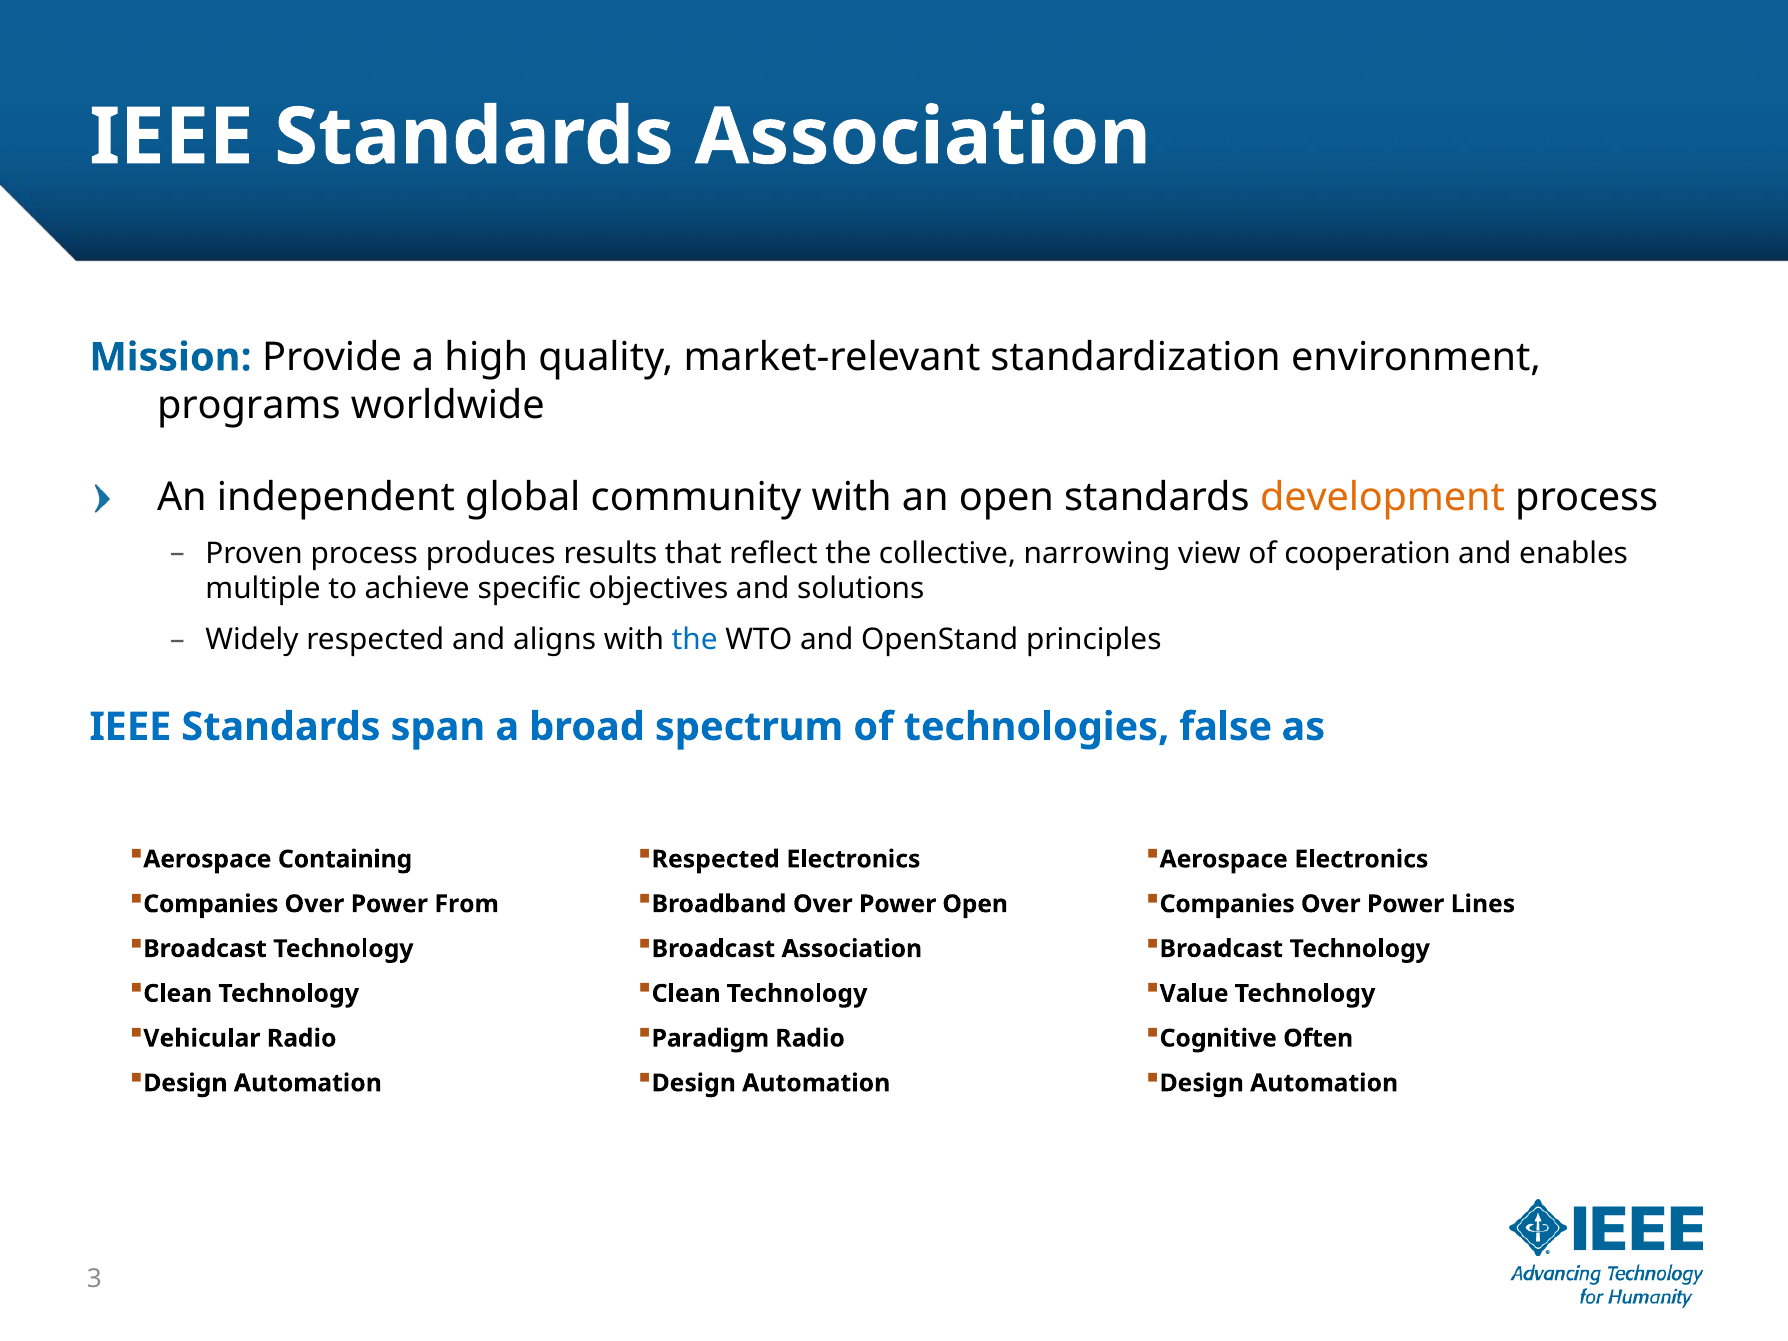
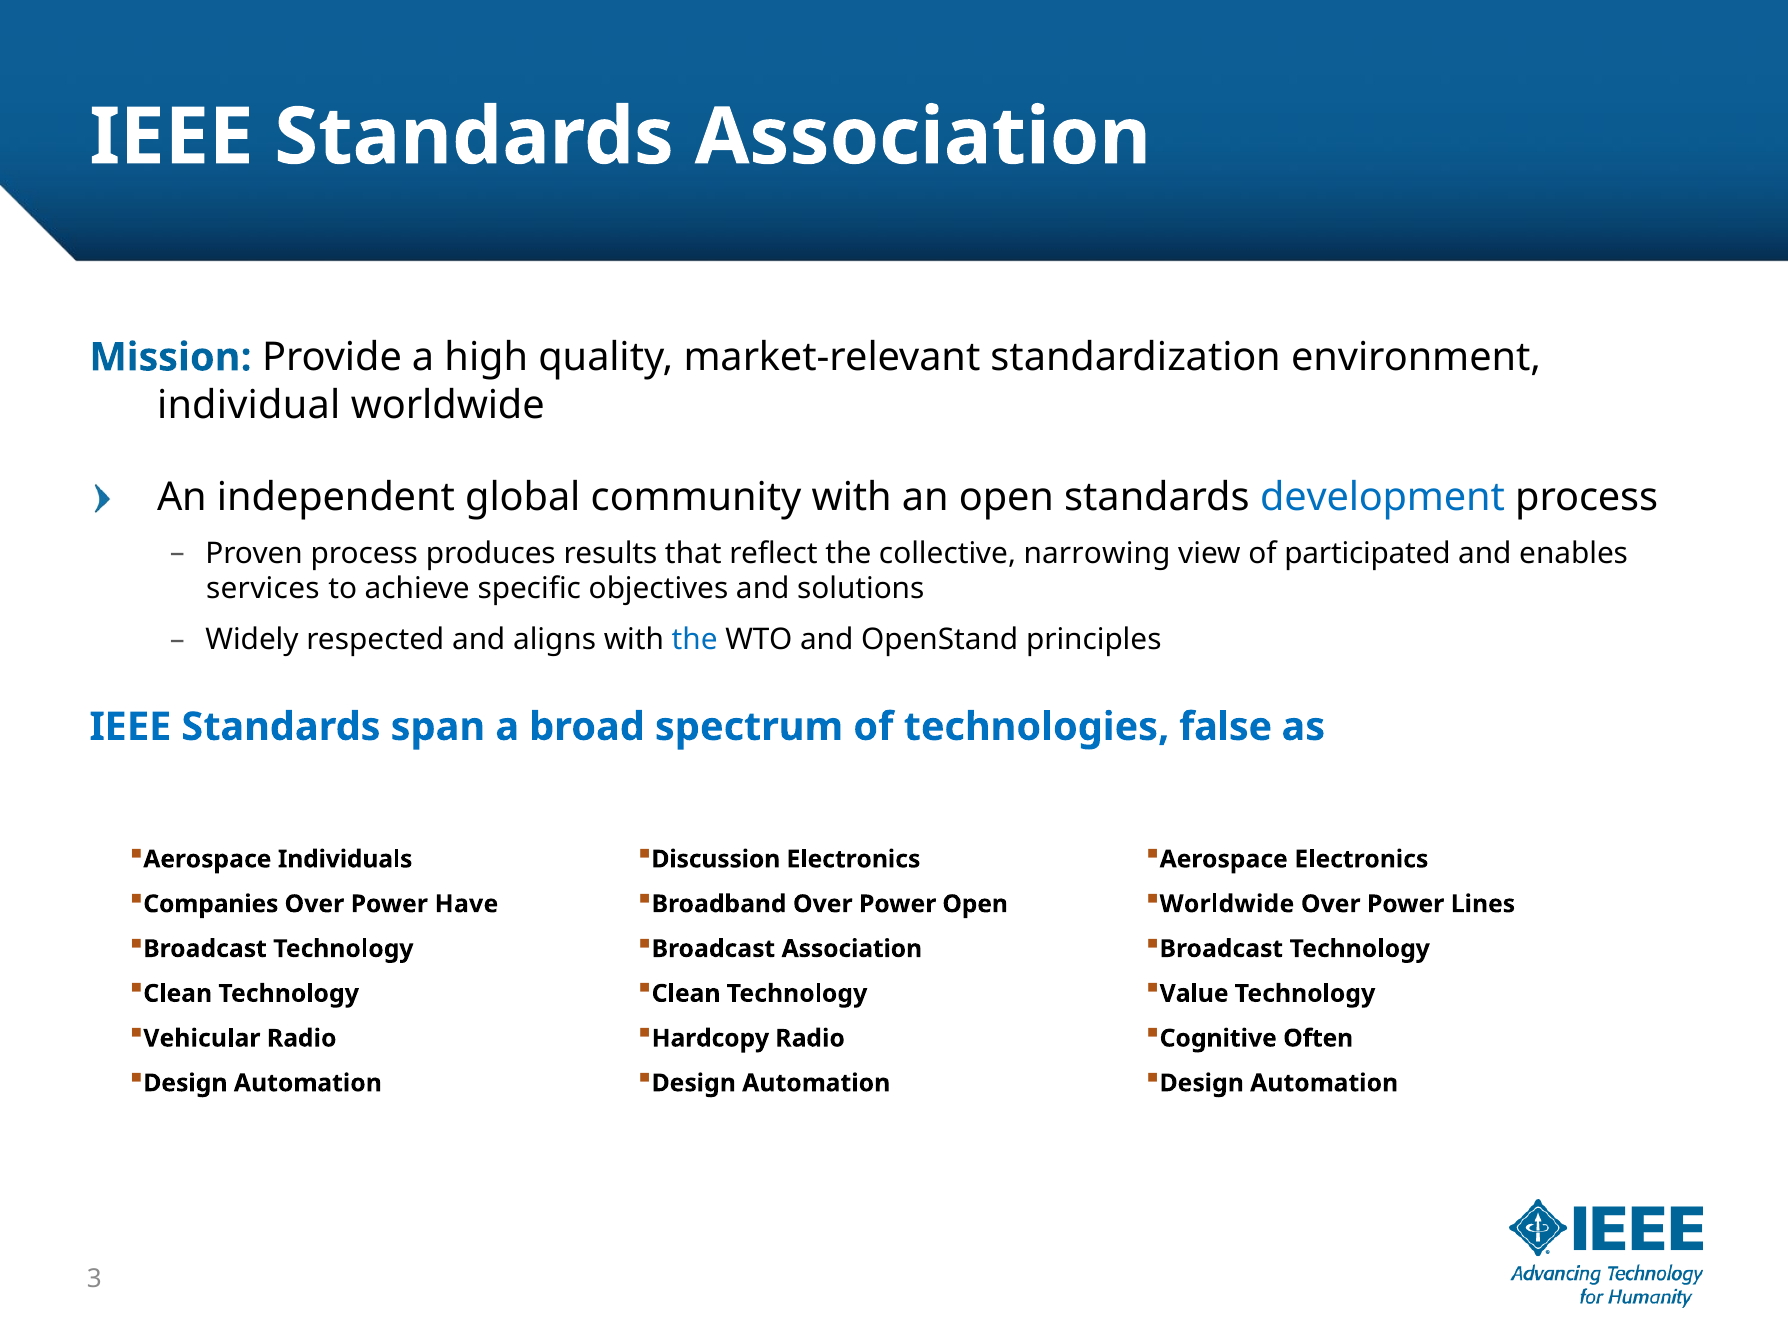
programs: programs -> individual
development colour: orange -> blue
cooperation: cooperation -> participated
multiple: multiple -> services
Containing: Containing -> Individuals
Respected at (716, 859): Respected -> Discussion
From: From -> Have
Companies at (1227, 904): Companies -> Worldwide
Paradigm: Paradigm -> Hardcopy
